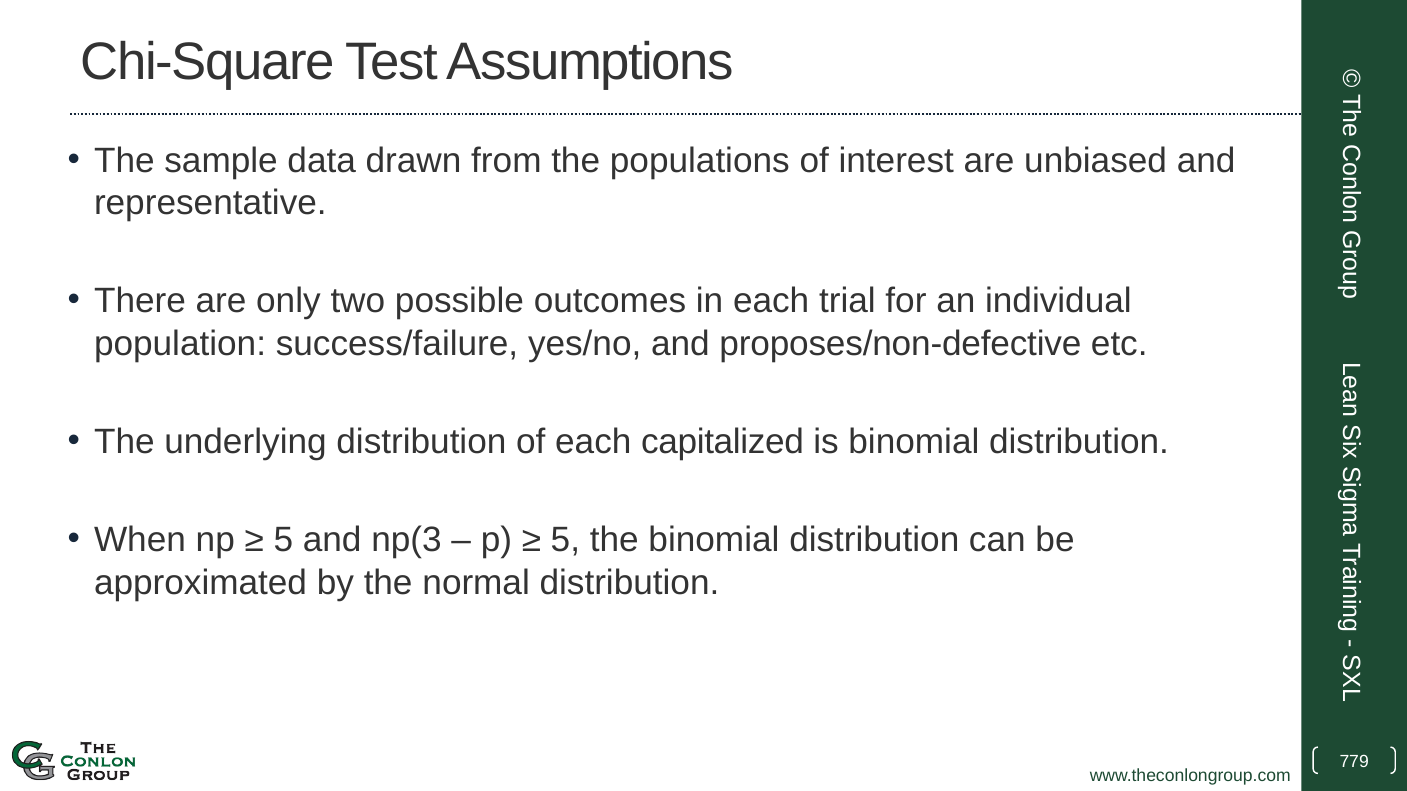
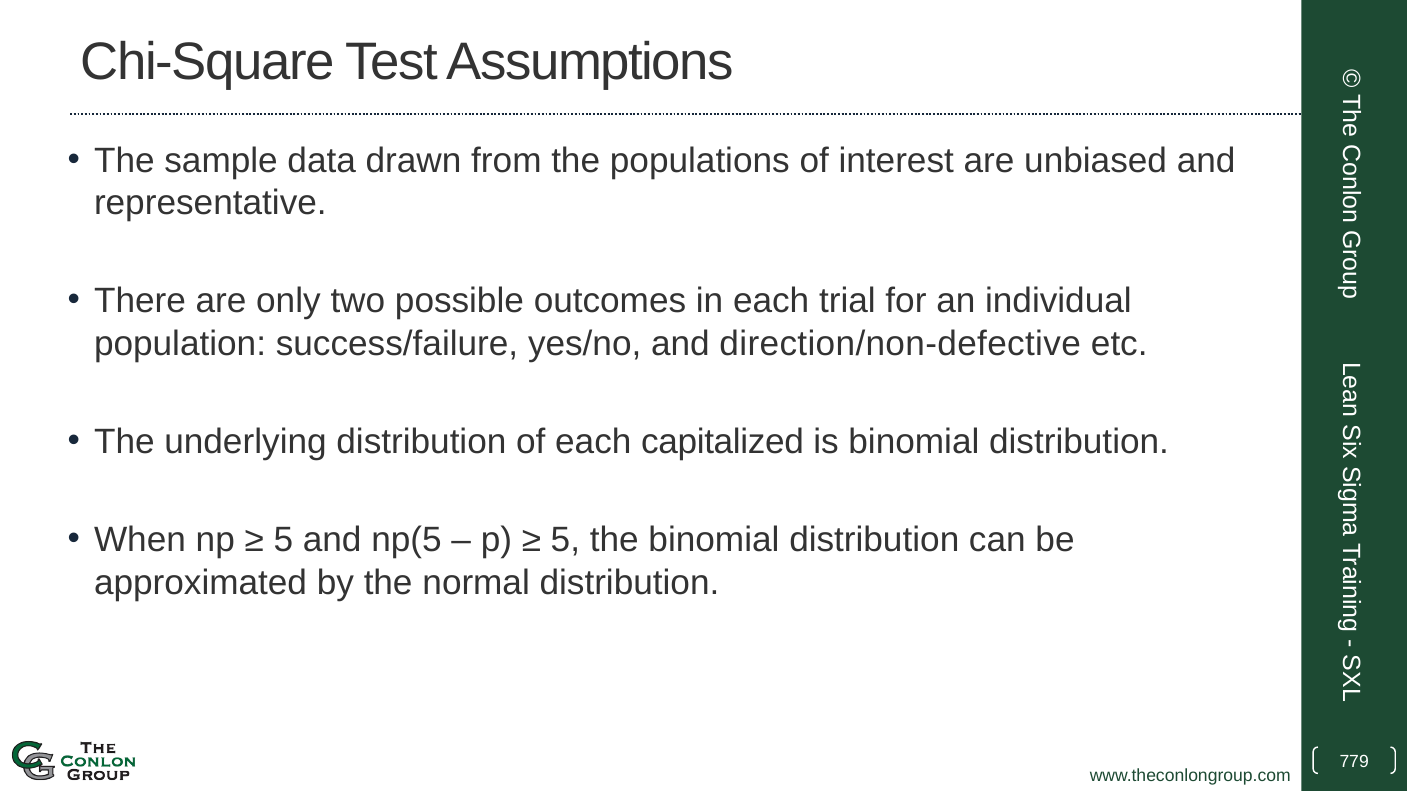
proposes/non-defective: proposes/non-defective -> direction/non-defective
np(3: np(3 -> np(5
